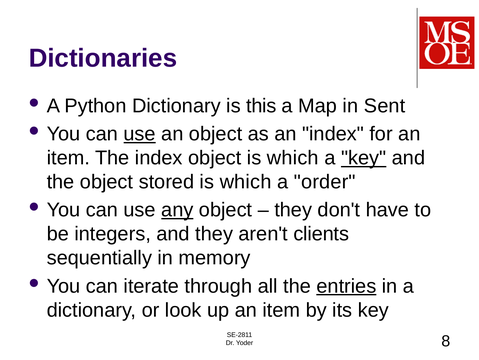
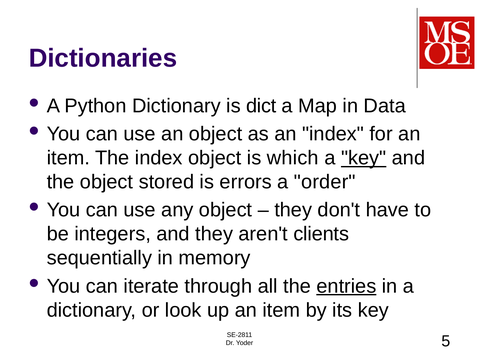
this: this -> dict
Sent: Sent -> Data
use at (140, 134) underline: present -> none
stored is which: which -> errors
any underline: present -> none
8: 8 -> 5
